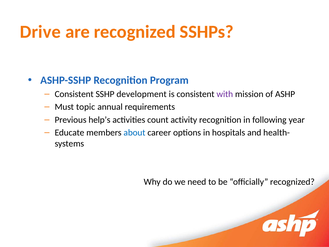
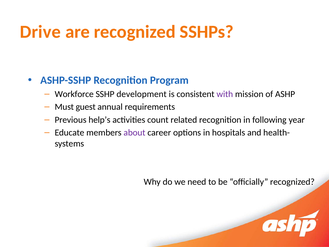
Consistent at (74, 94): Consistent -> Workforce
topic: topic -> guest
activity: activity -> related
about colour: blue -> purple
